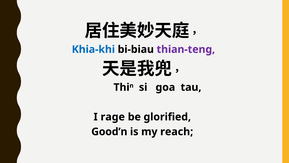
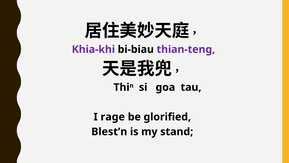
Khia-khi colour: blue -> purple
Good’n: Good’n -> Blest’n
reach: reach -> stand
